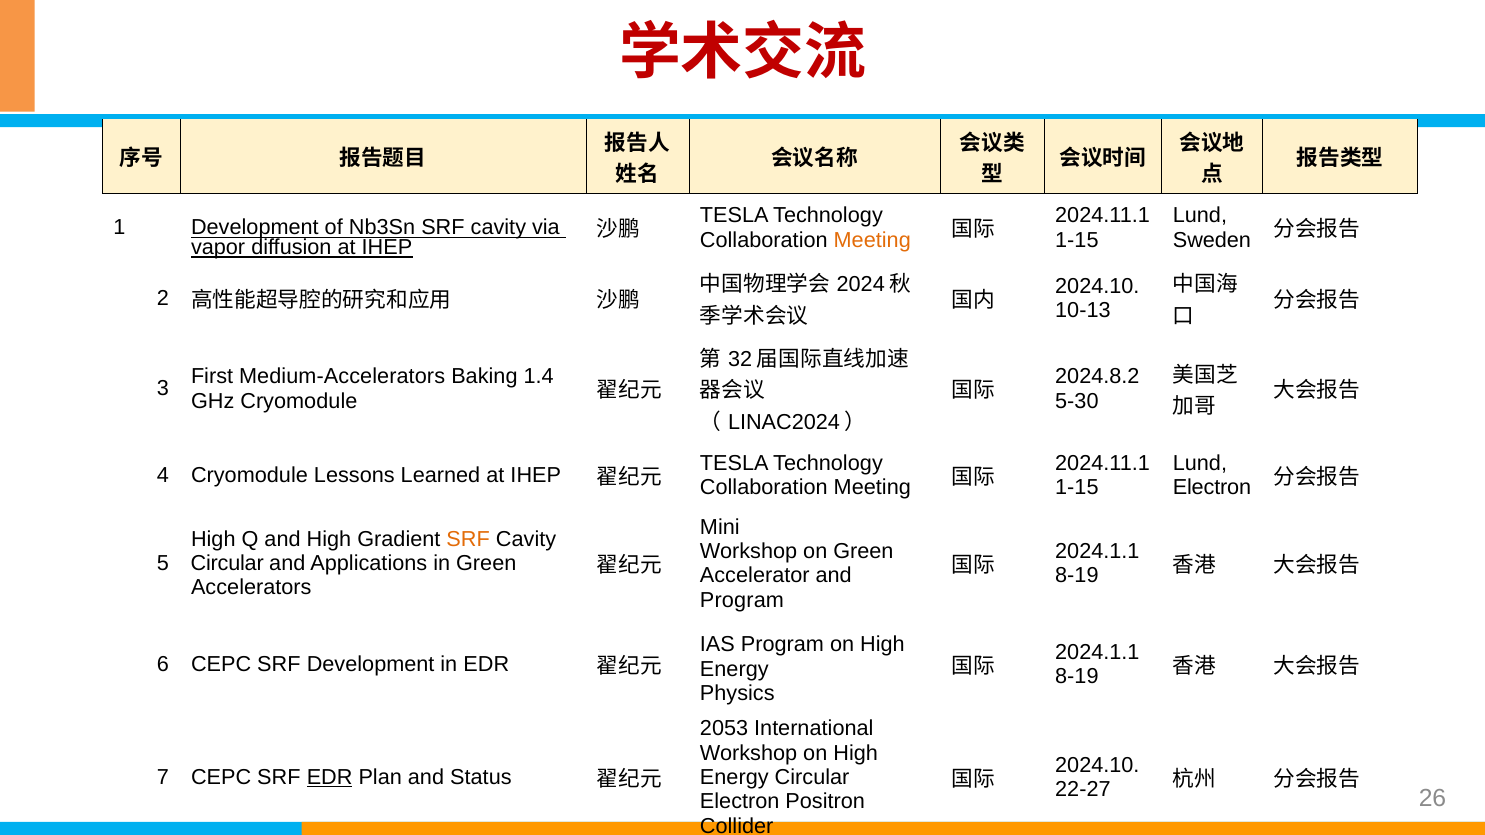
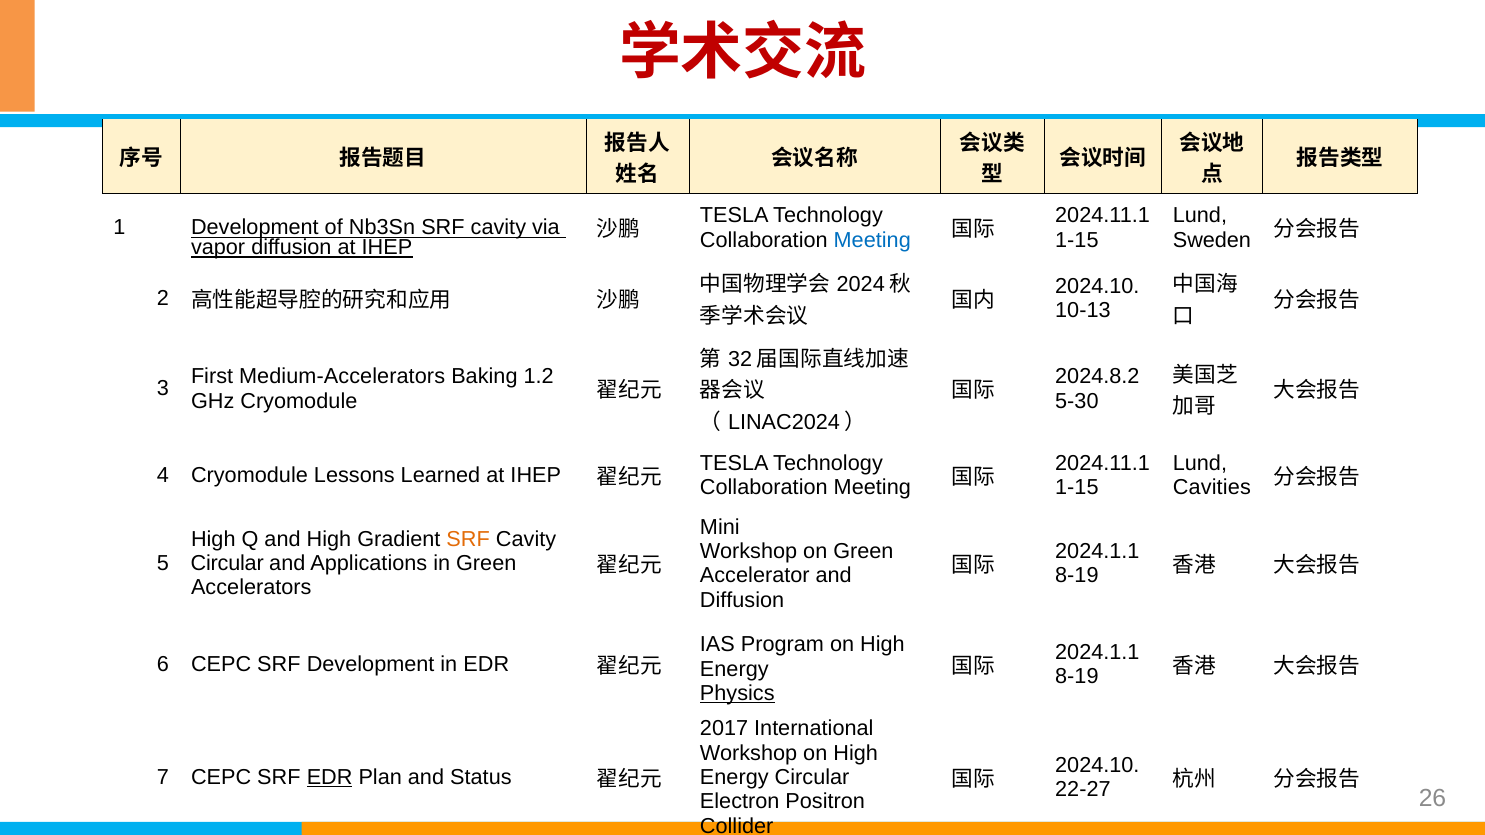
Meeting at (872, 240) colour: orange -> blue
1.4: 1.4 -> 1.2
Electron at (1212, 488): Electron -> Cavities
Program at (742, 600): Program -> Diffusion
Physics underline: none -> present
2053: 2053 -> 2017
